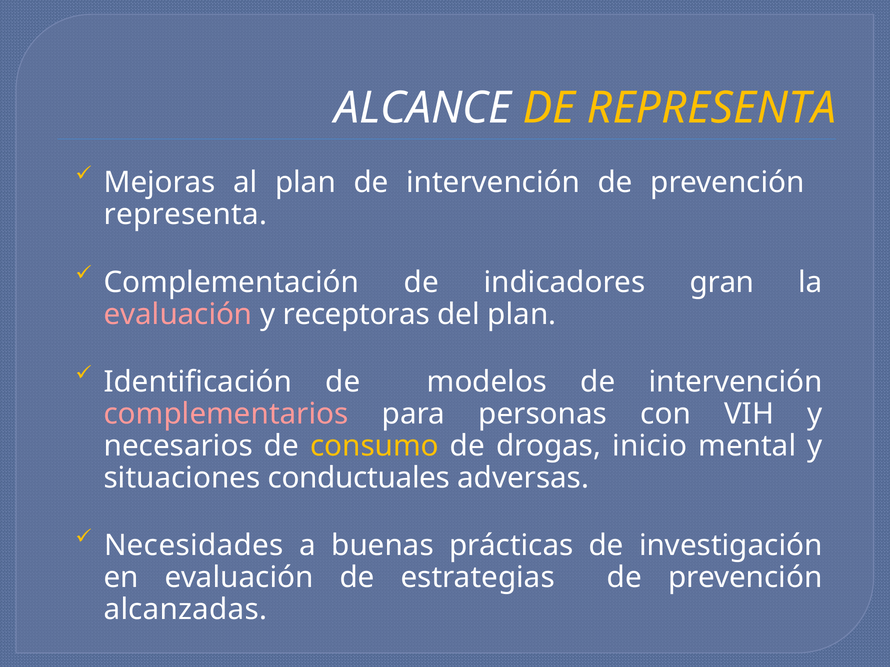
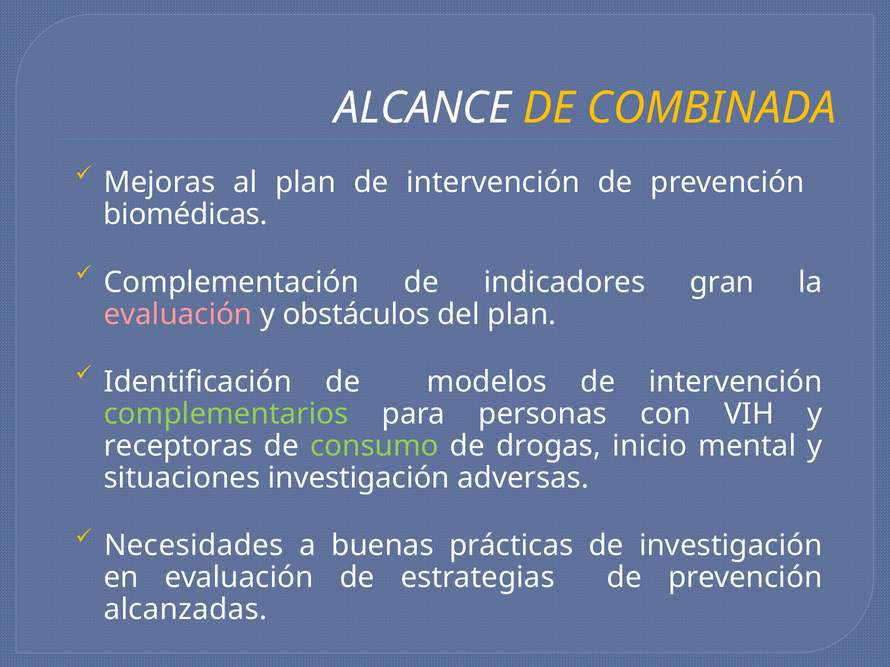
DE REPRESENTA: REPRESENTA -> COMBINADA
representa at (185, 215): representa -> biomédicas
receptoras: receptoras -> obstáculos
complementarios colour: pink -> light green
necesarios: necesarios -> receptoras
consumo colour: yellow -> light green
situaciones conductuales: conductuales -> investigación
